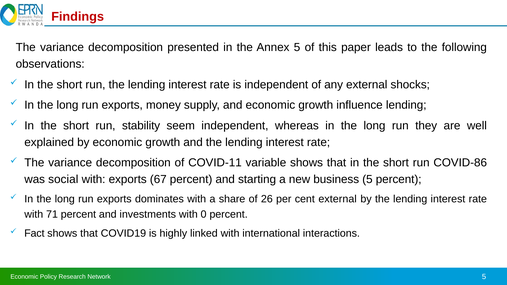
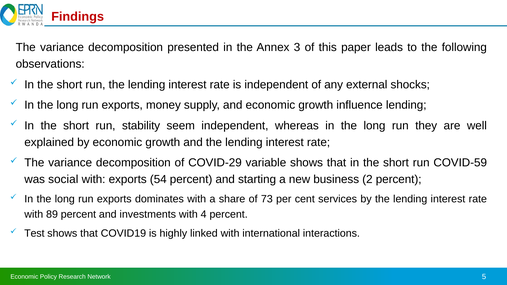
Annex 5: 5 -> 3
COVID-11: COVID-11 -> COVID-29
COVID-86: COVID-86 -> COVID-59
67: 67 -> 54
business 5: 5 -> 2
26: 26 -> 73
cent external: external -> services
71: 71 -> 89
0: 0 -> 4
Fact: Fact -> Test
